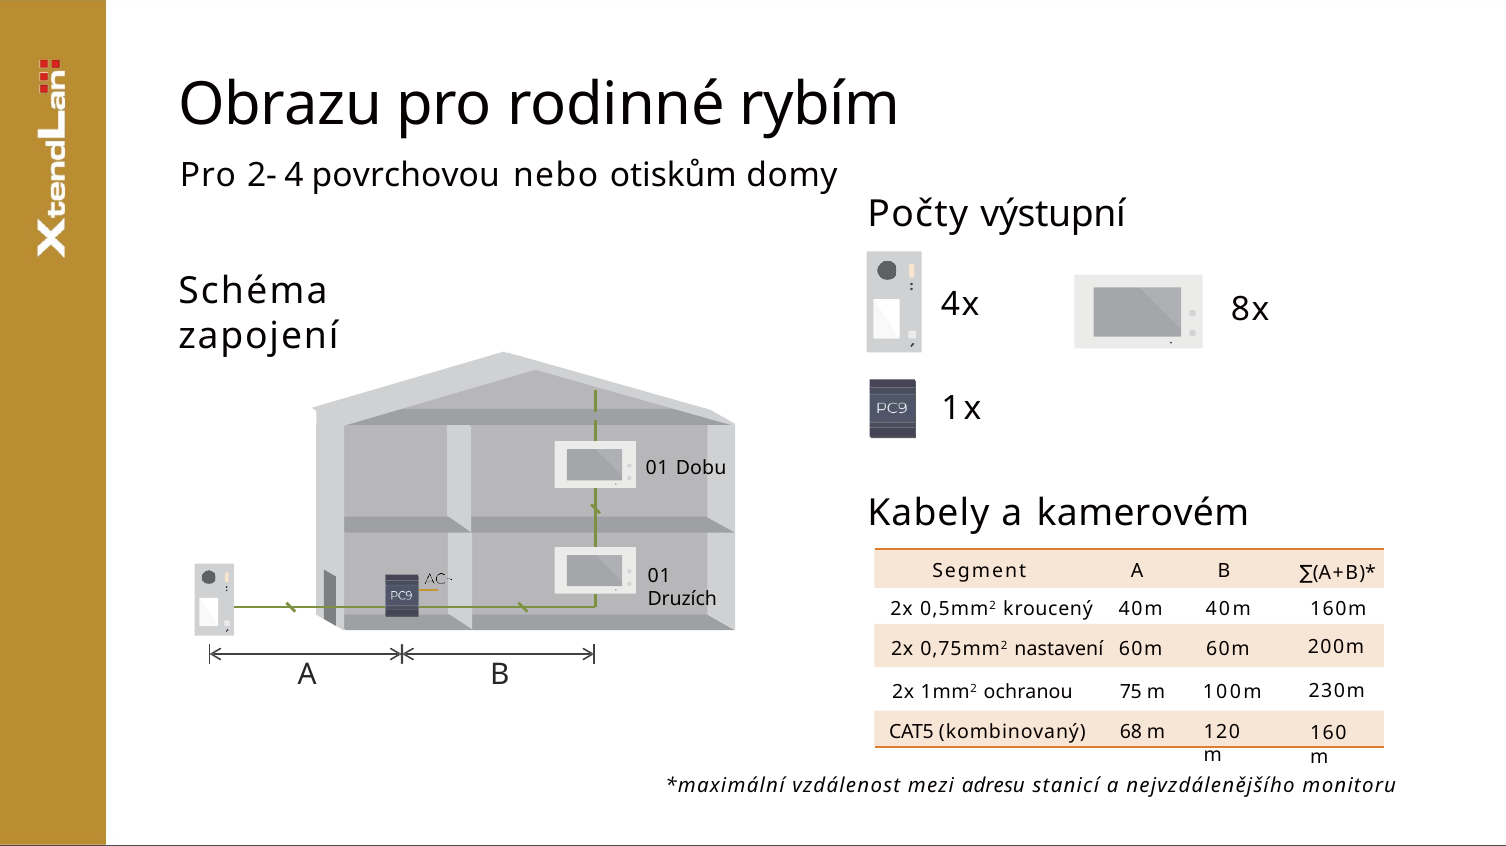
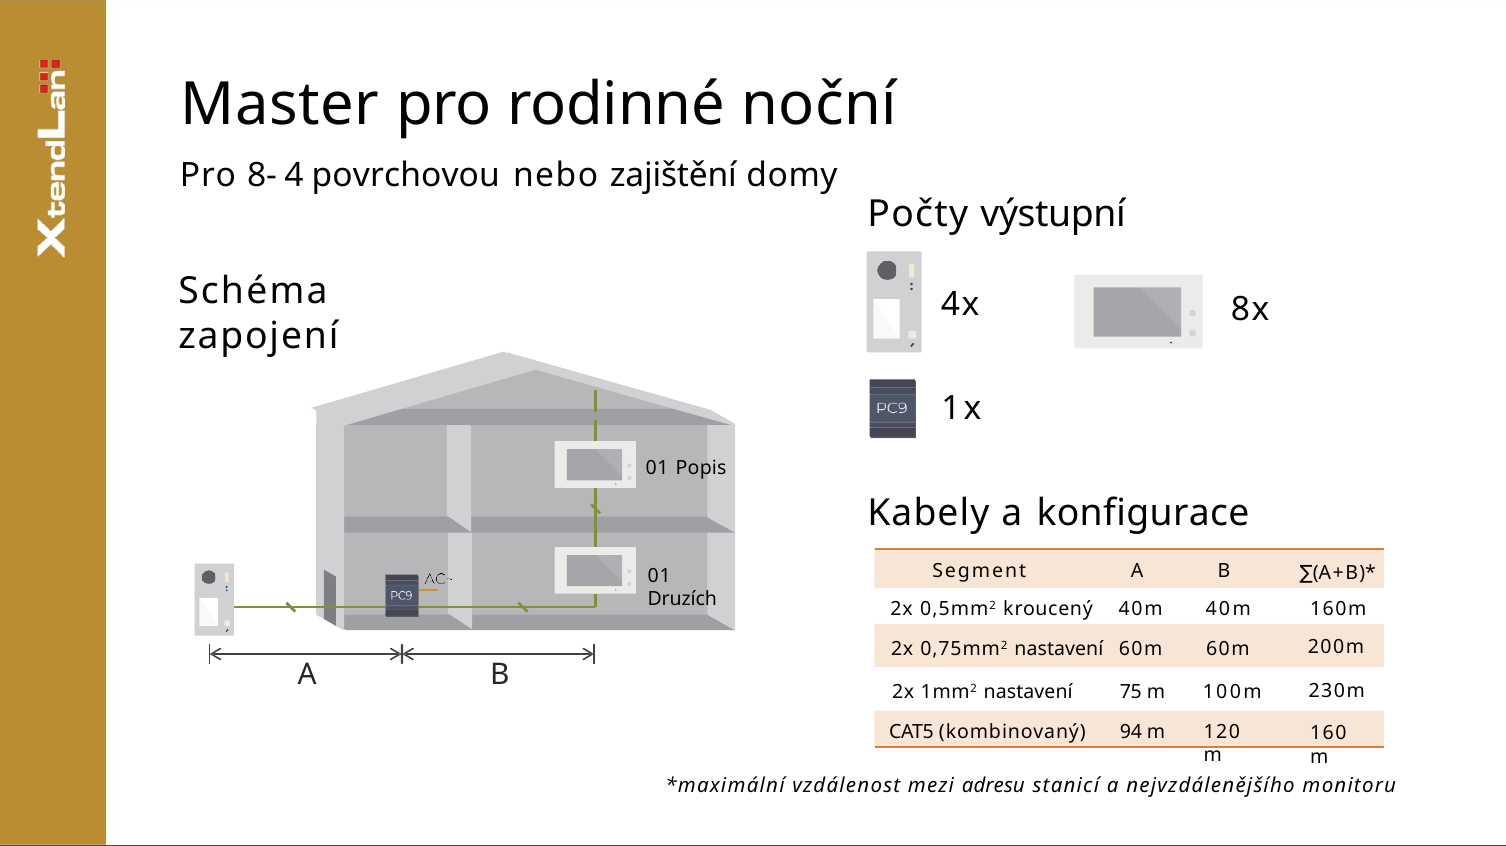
Obrazu: Obrazu -> Master
rybím: rybím -> noční
2-: 2- -> 8-
otiskům: otiskům -> zajištění
Dobu: Dobu -> Popis
kamerovém: kamerovém -> konfigurace
1mm2 ochranou: ochranou -> nastavení
68: 68 -> 94
